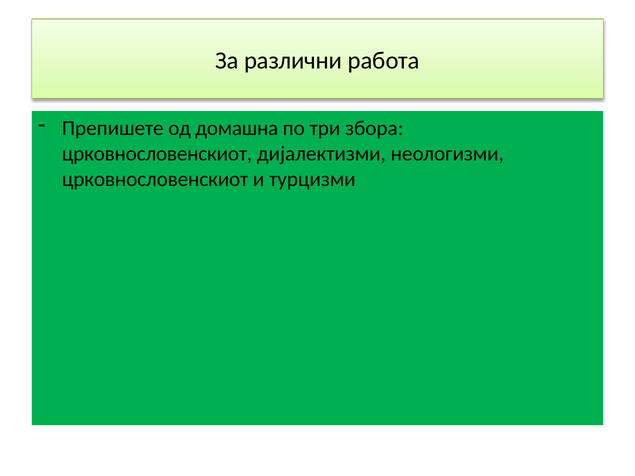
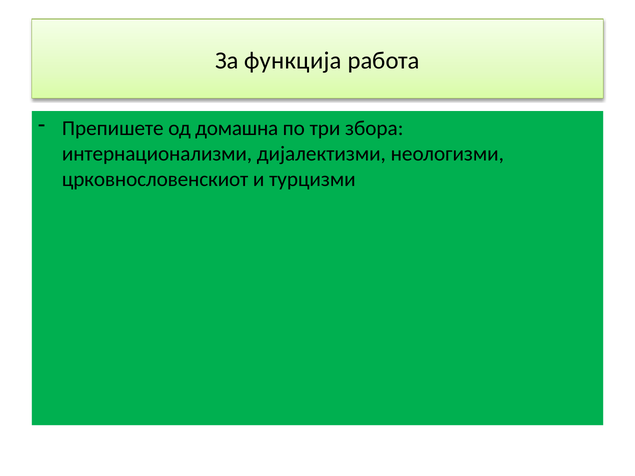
различни: различни -> функција
црковнословенскиот at (157, 154): црковнословенскиот -> интернационализми
